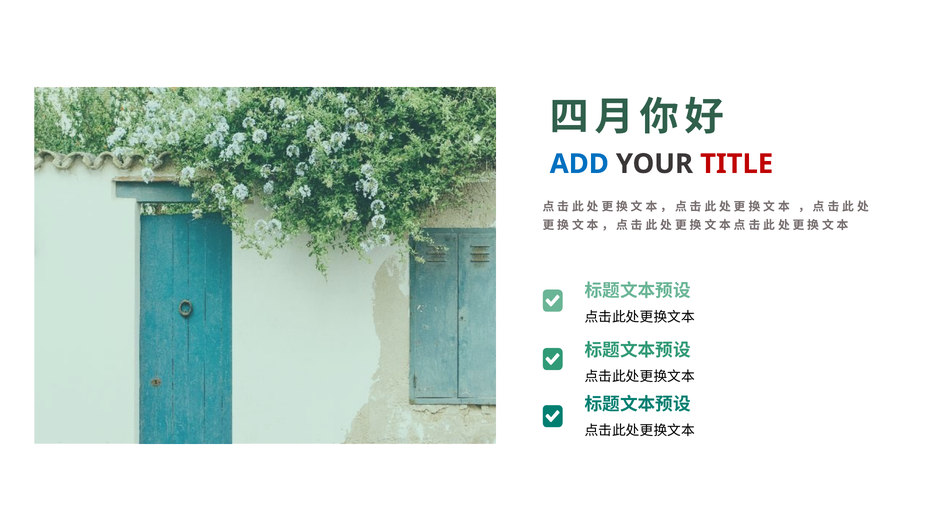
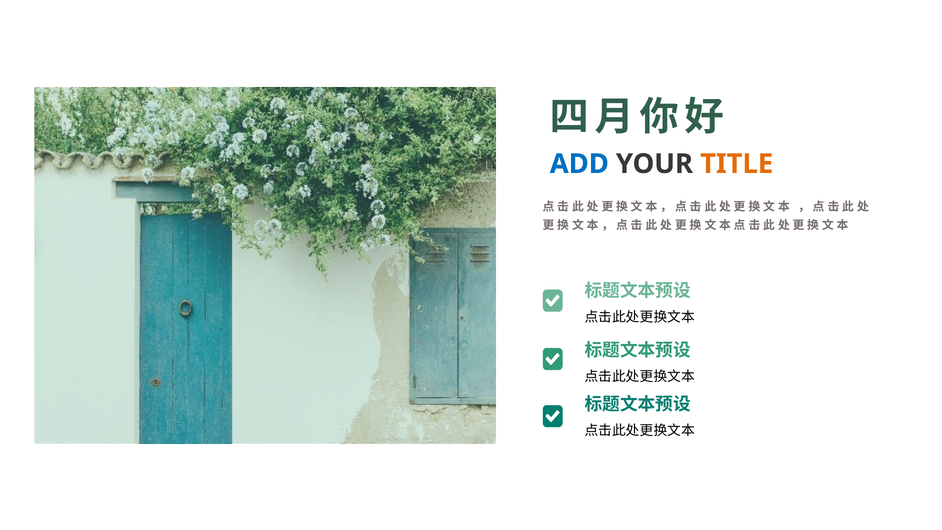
TITLE colour: red -> orange
